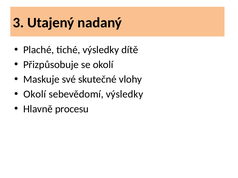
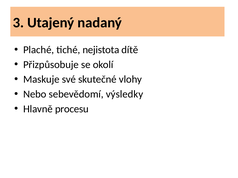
tiché výsledky: výsledky -> nejistota
Okolí at (35, 94): Okolí -> Nebo
